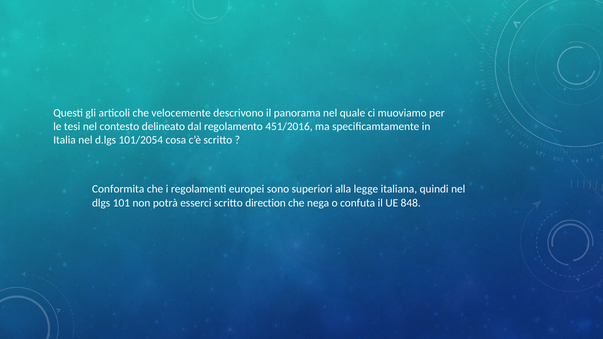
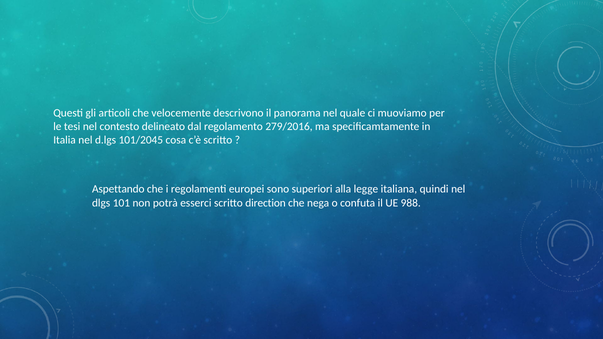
451/2016: 451/2016 -> 279/2016
101/2054: 101/2054 -> 101/2045
Conformita: Conformita -> Aspettando
848: 848 -> 988
